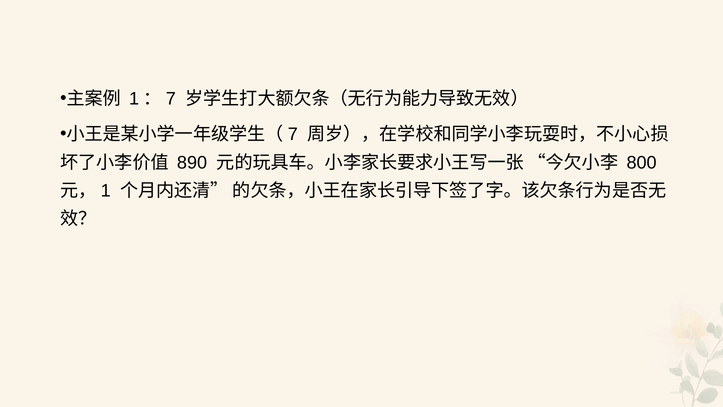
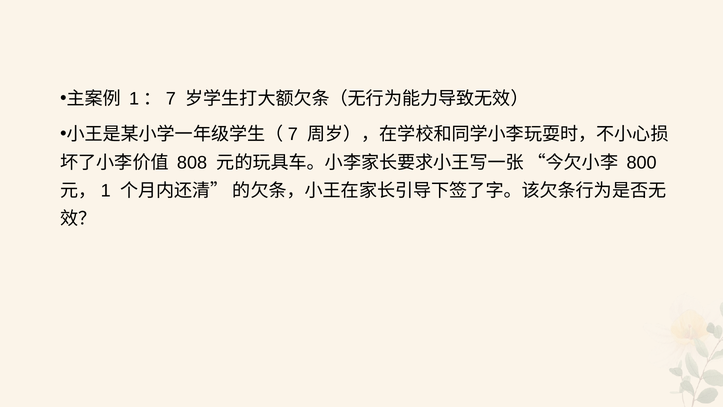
890: 890 -> 808
